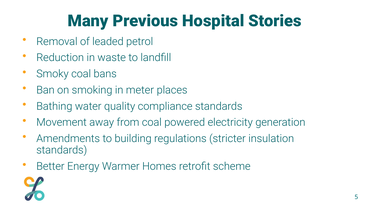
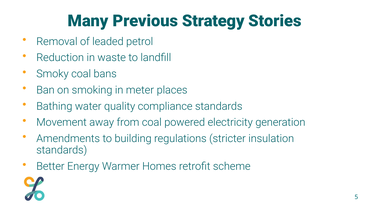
Hospital: Hospital -> Strategy
